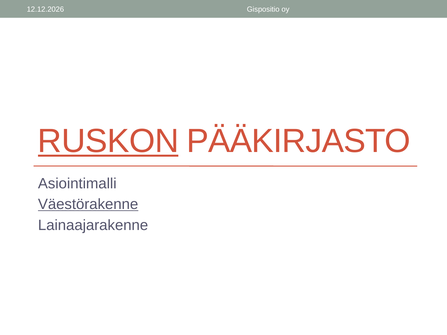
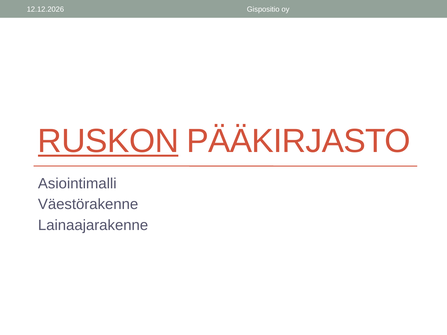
Väestörakenne underline: present -> none
